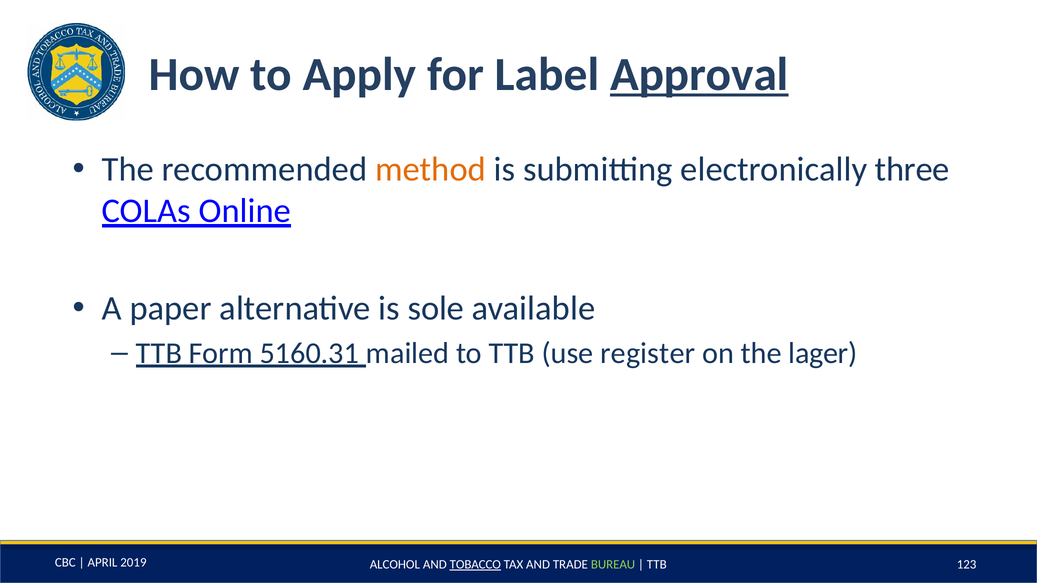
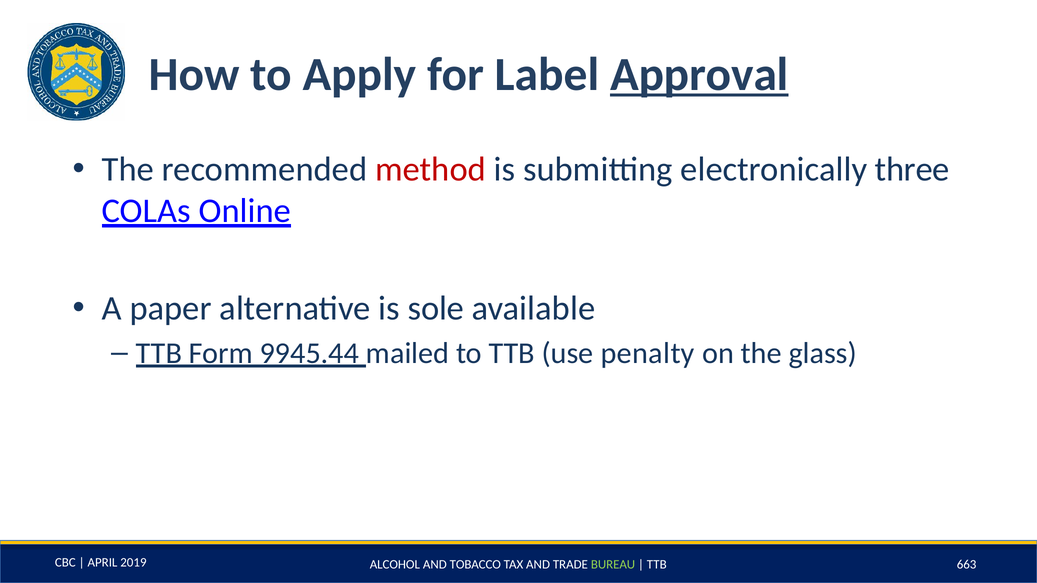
method colour: orange -> red
5160.31: 5160.31 -> 9945.44
register: register -> penalty
lager: lager -> glass
TOBACCO underline: present -> none
123: 123 -> 663
